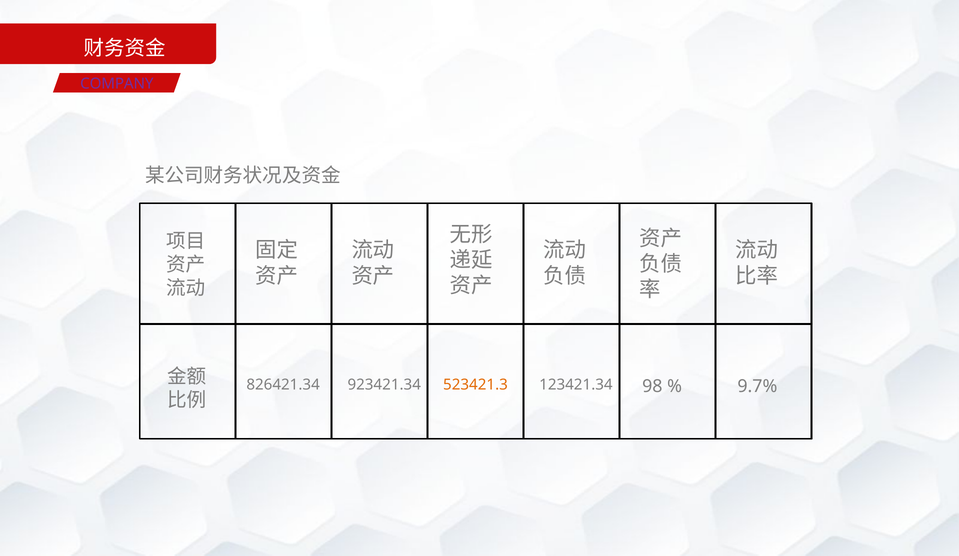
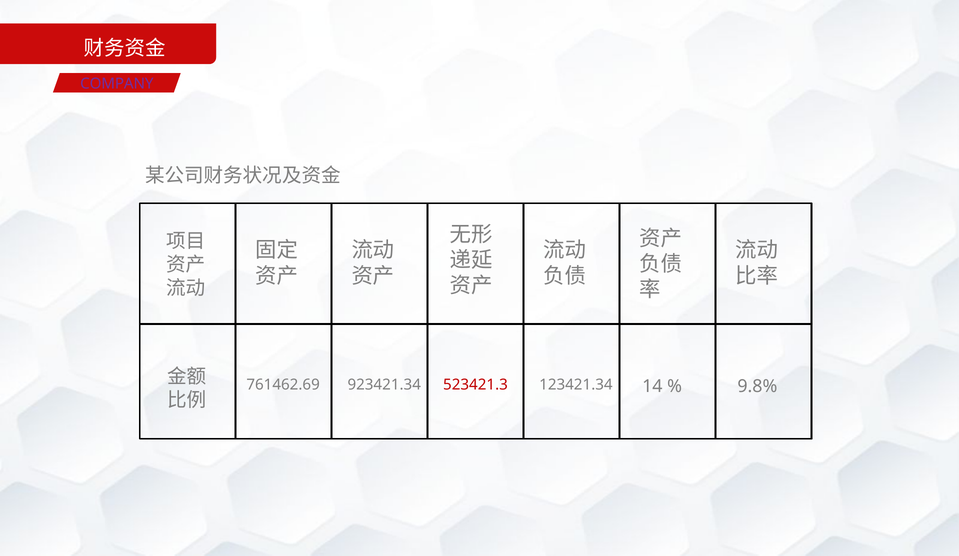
826421.34: 826421.34 -> 761462.69
523421.3 colour: orange -> red
98: 98 -> 14
9.7%: 9.7% -> 9.8%
